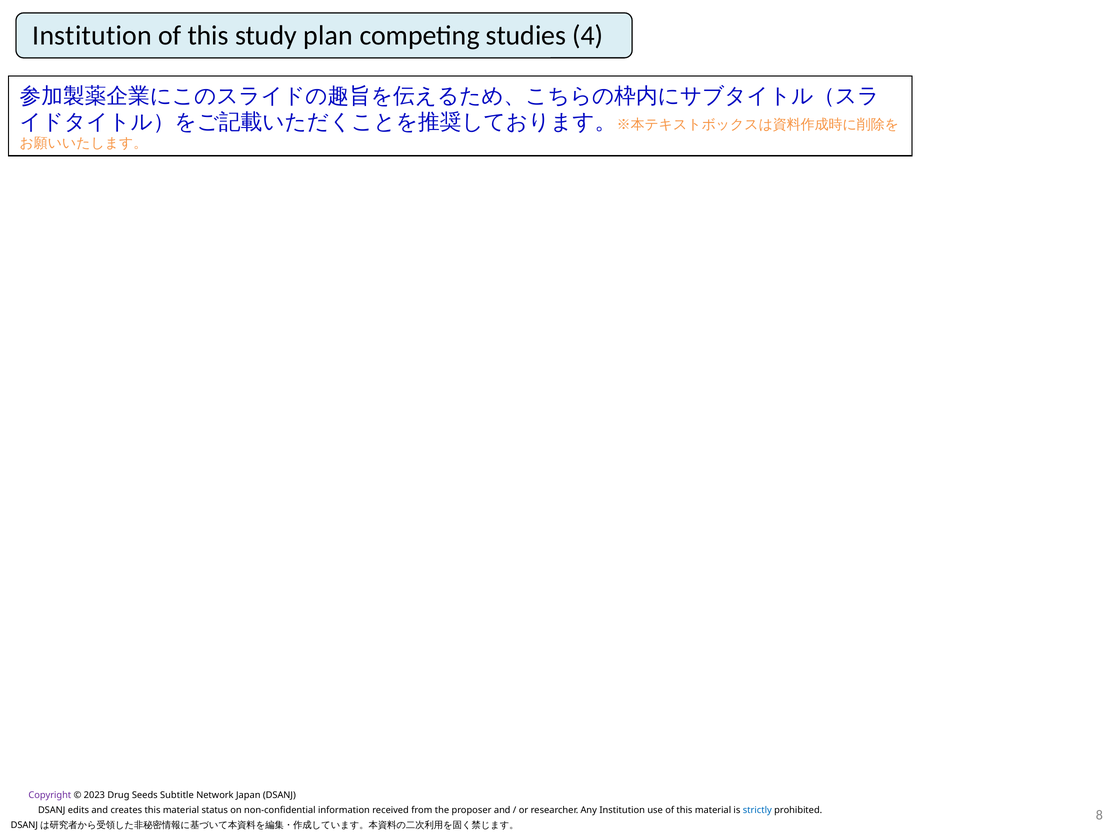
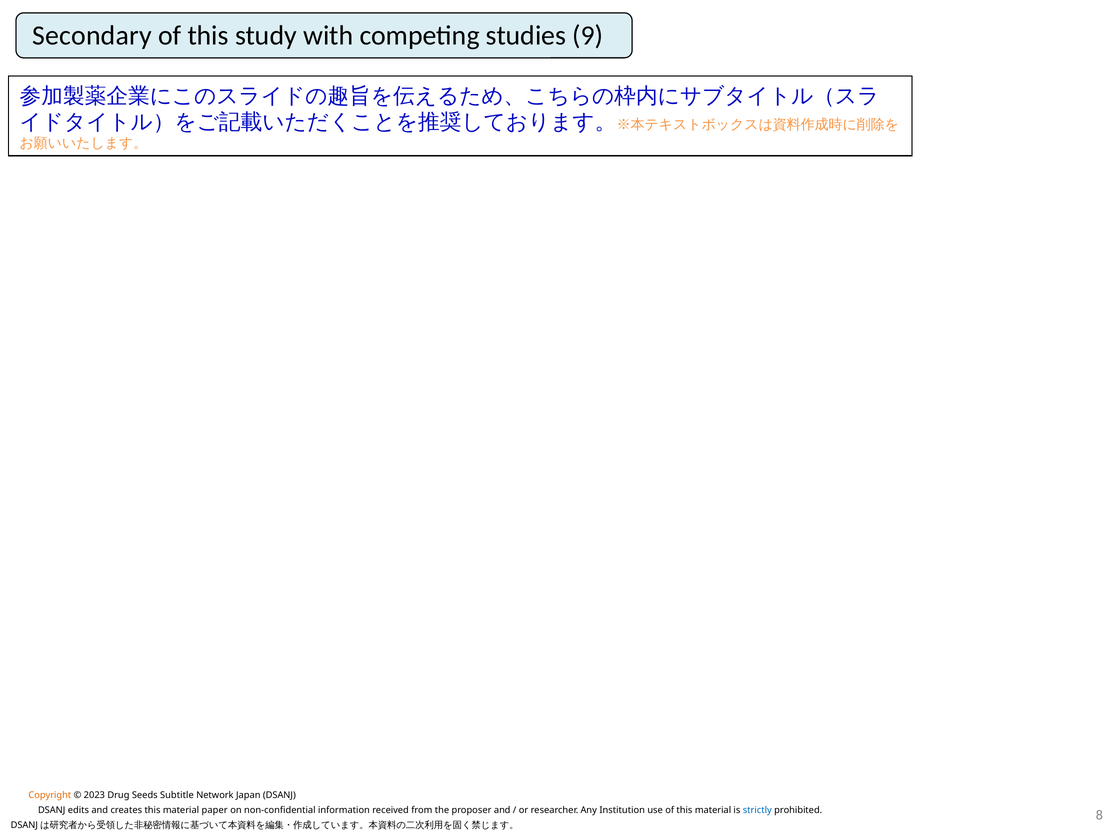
Institution at (92, 36): Institution -> Secondary
plan: plan -> with
4: 4 -> 9
Copyright colour: purple -> orange
status: status -> paper
